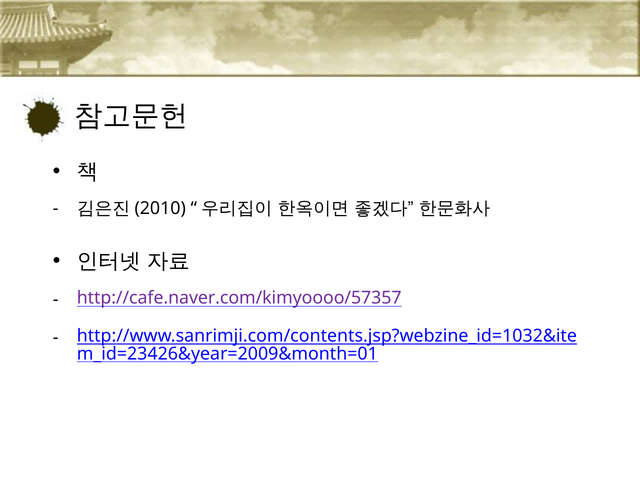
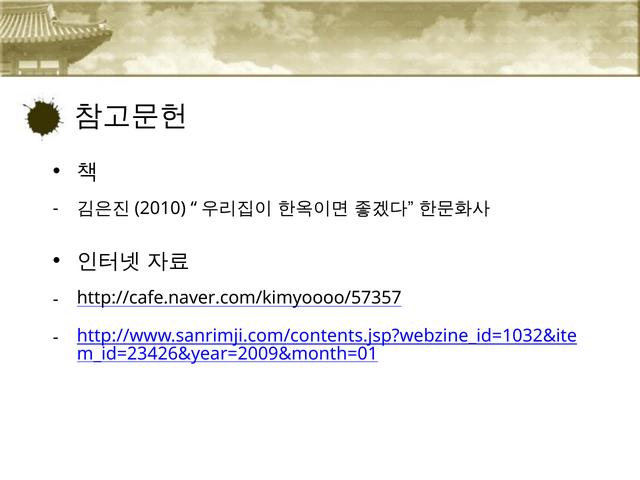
http://cafe.naver.com/kimyoooo/57357 colour: purple -> black
